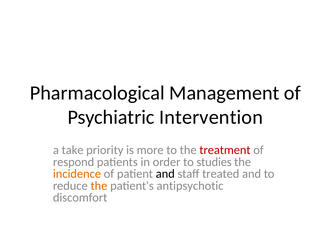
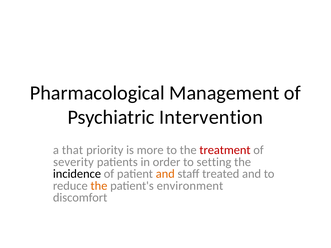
take: take -> that
respond: respond -> severity
studies: studies -> setting
incidence colour: orange -> black
and at (165, 174) colour: black -> orange
antipsychotic: antipsychotic -> environment
